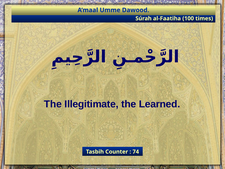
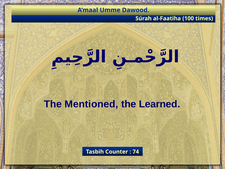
Illegitimate: Illegitimate -> Mentioned
